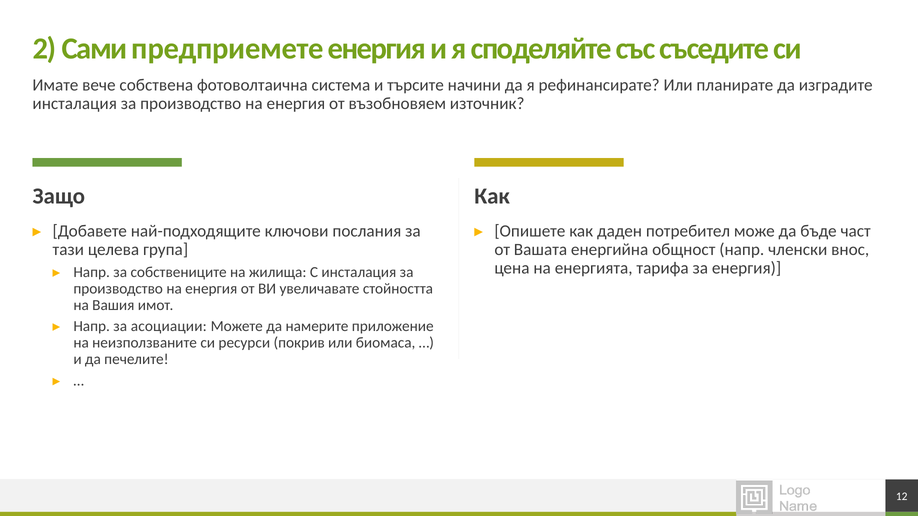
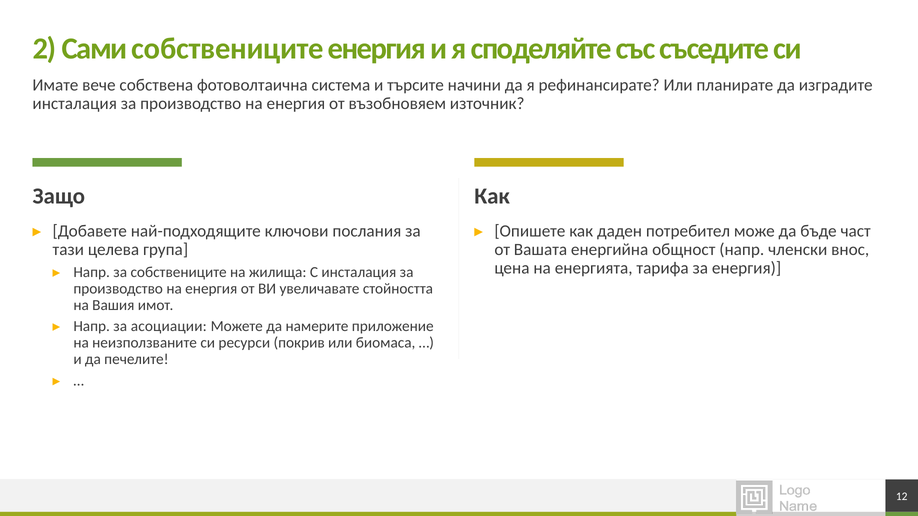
Сами предприемете: предприемете -> собствениците
